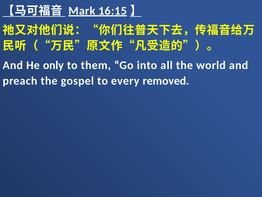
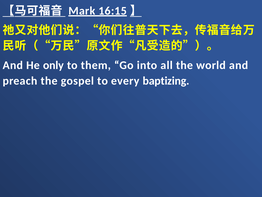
removed: removed -> baptizing
